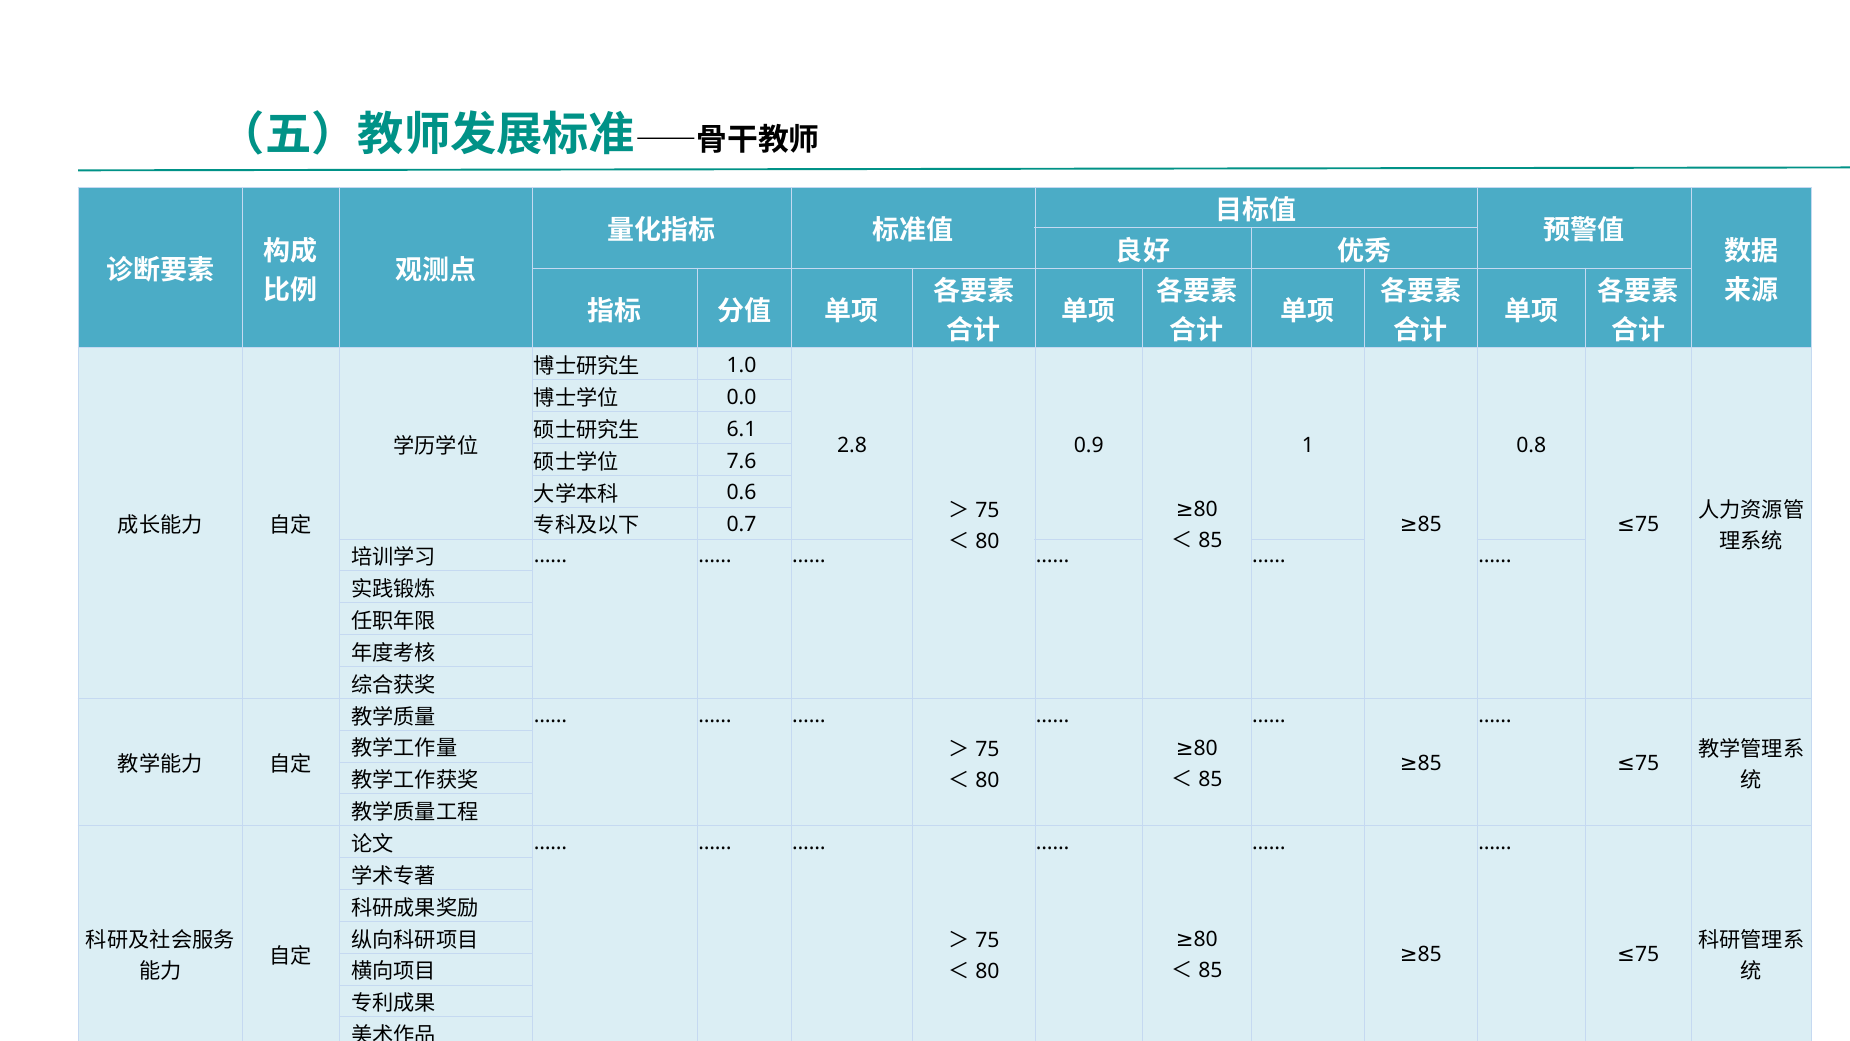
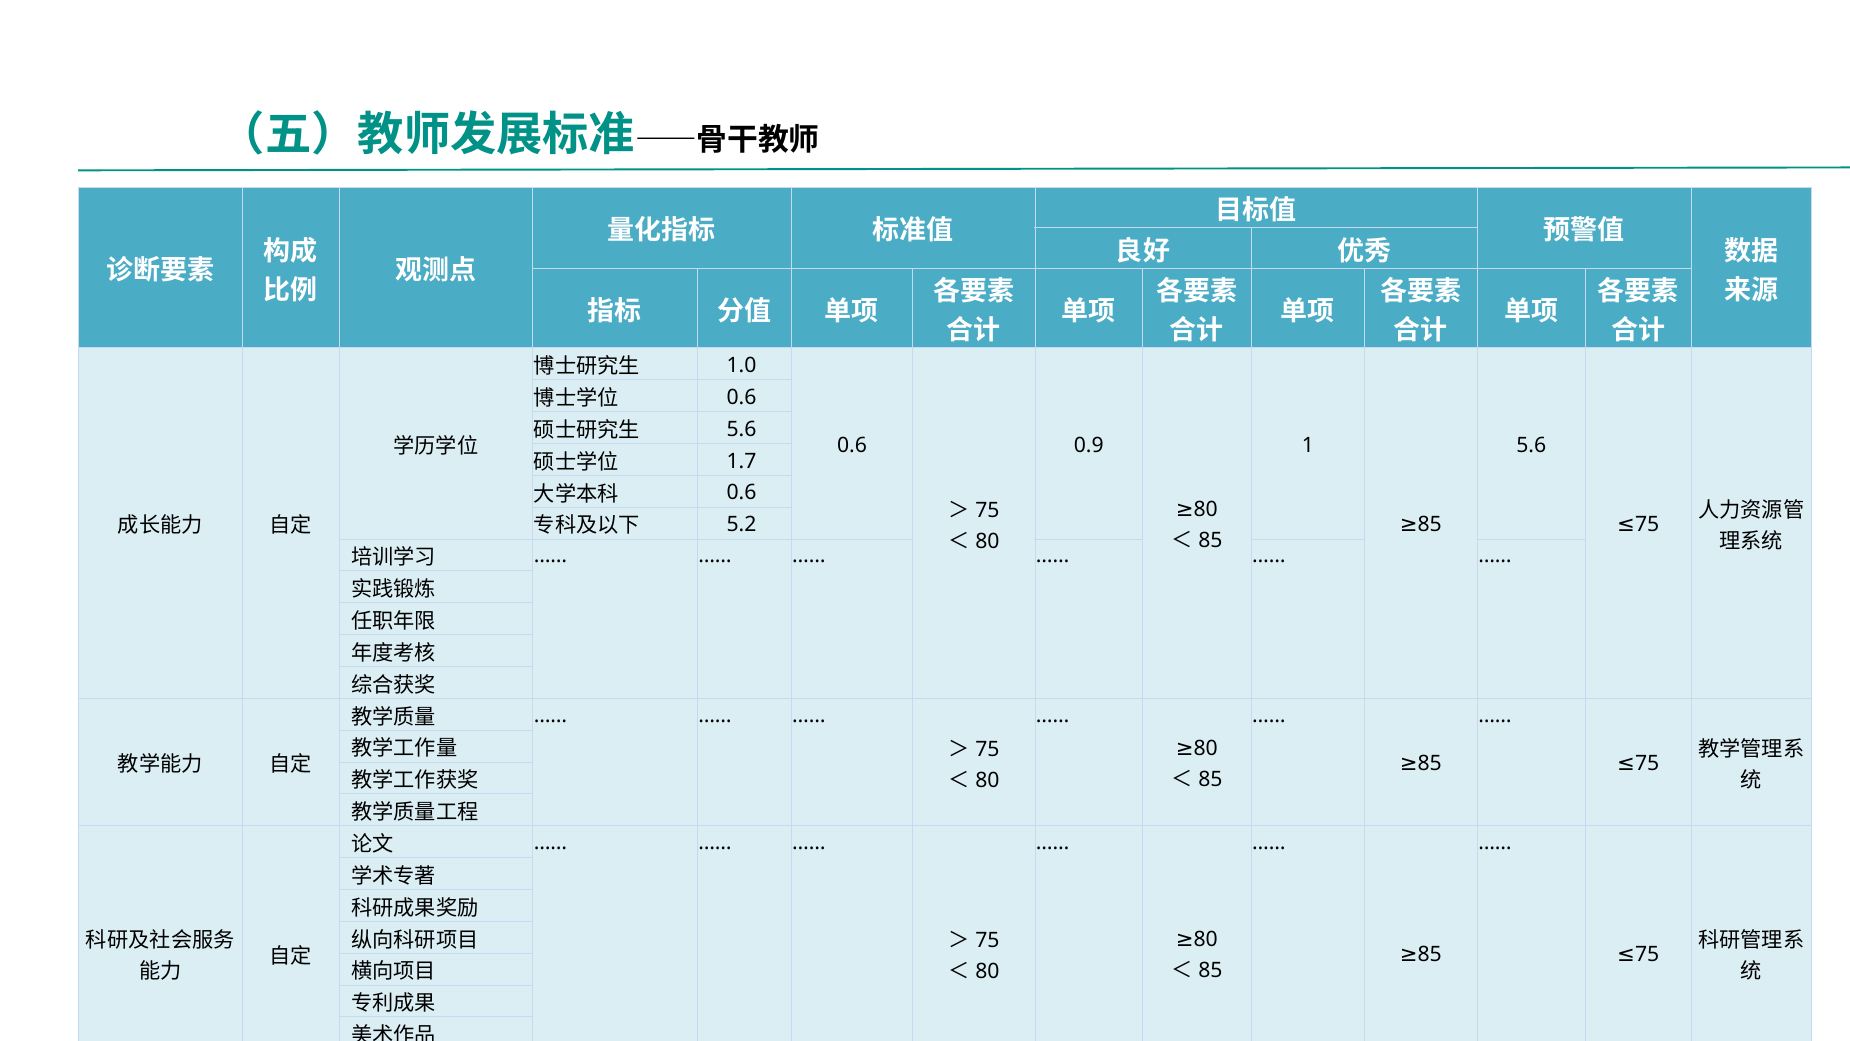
0.0 at (741, 397): 0.0 -> 0.6
6.1 at (741, 429): 6.1 -> 5.6
2.8 at (852, 445): 2.8 -> 0.6
0.8 at (1531, 445): 0.8 -> 5.6
7.6: 7.6 -> 1.7
0.7: 0.7 -> 5.2
